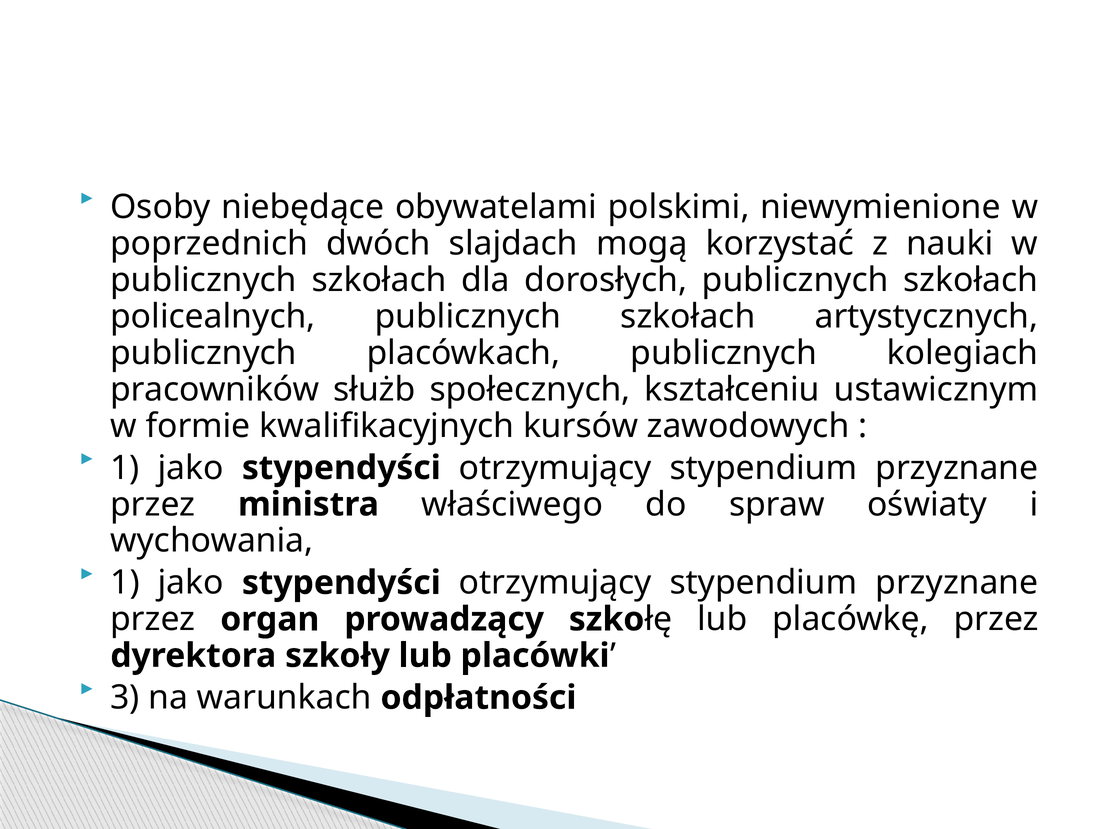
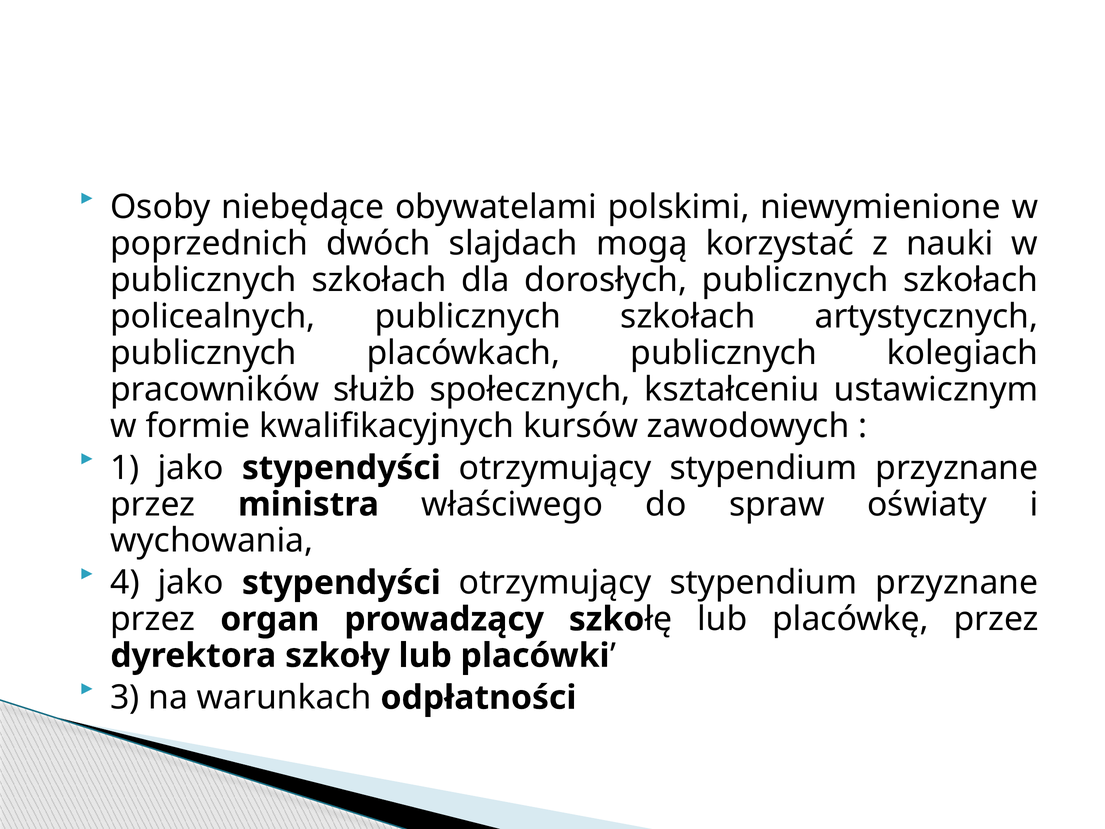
1 at (125, 583): 1 -> 4
